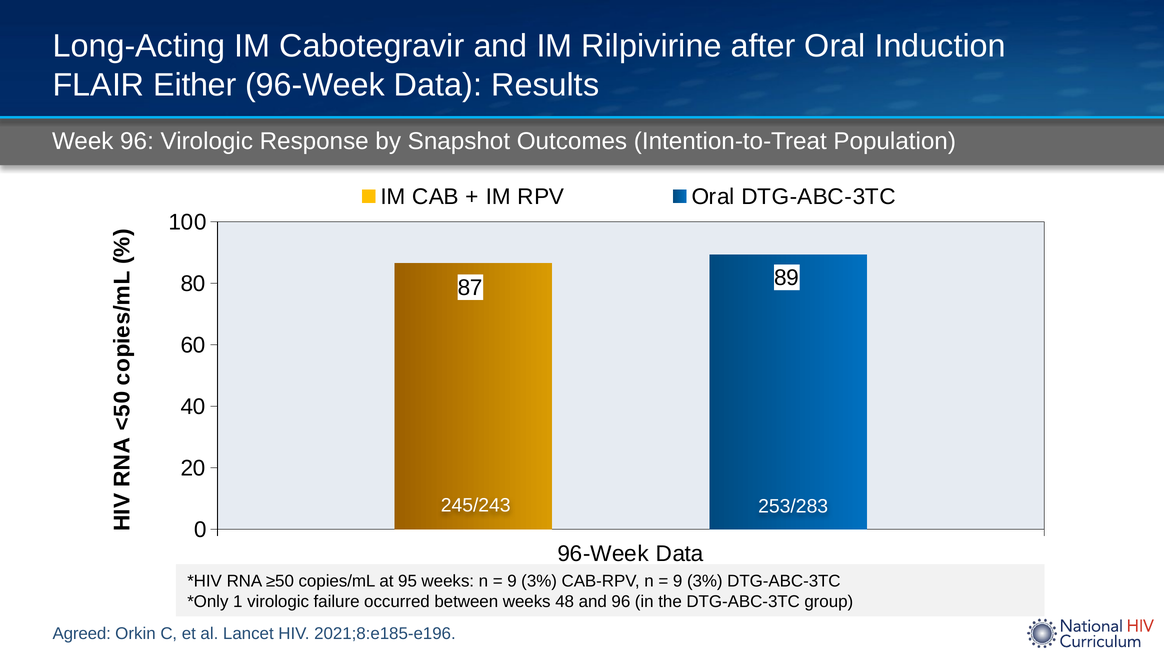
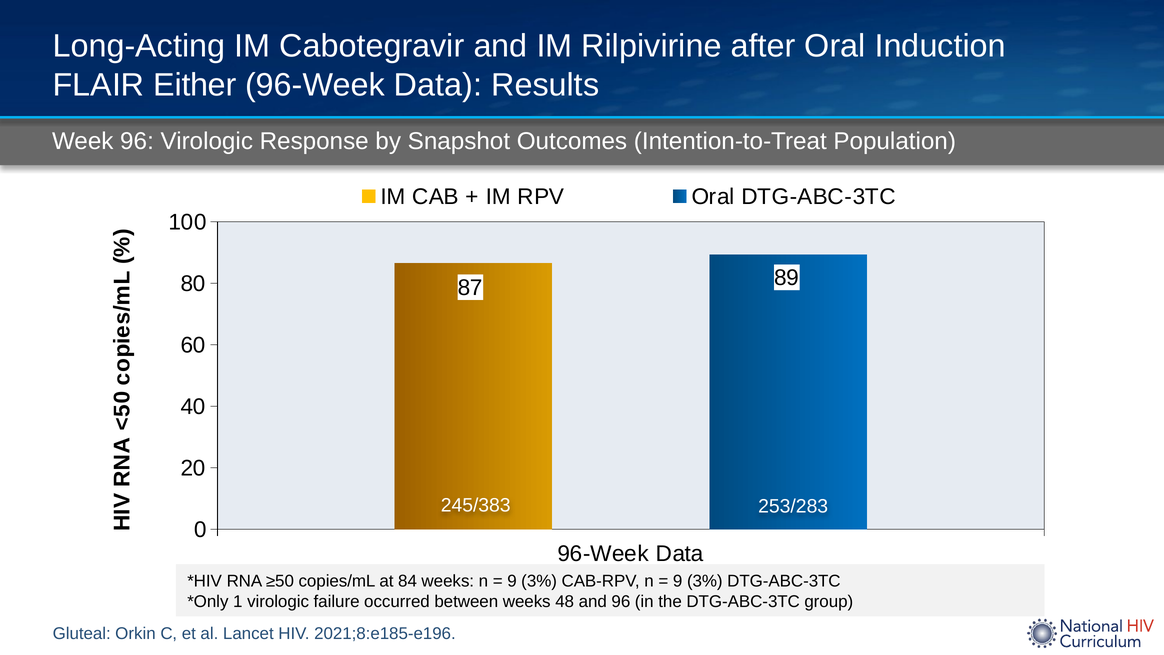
245/243: 245/243 -> 245/383
95: 95 -> 84
Agreed: Agreed -> Gluteal
